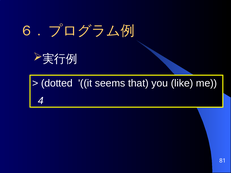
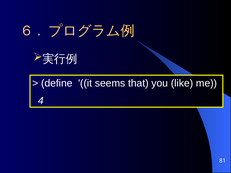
dotted: dotted -> define
